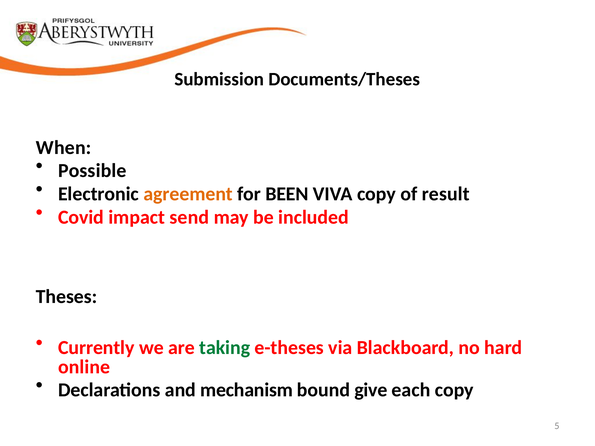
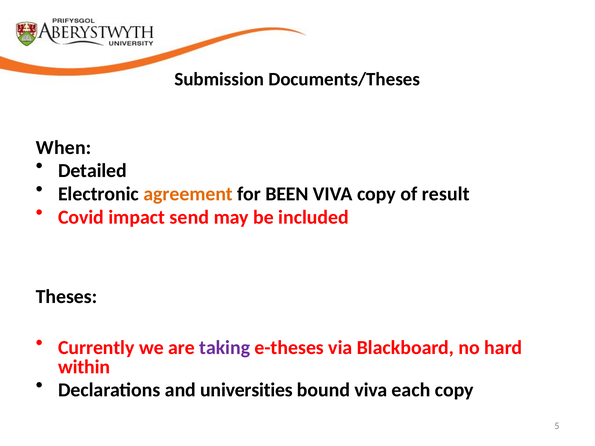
Possible: Possible -> Detailed
taking colour: green -> purple
online: online -> within
mechanism: mechanism -> universities
bound give: give -> viva
